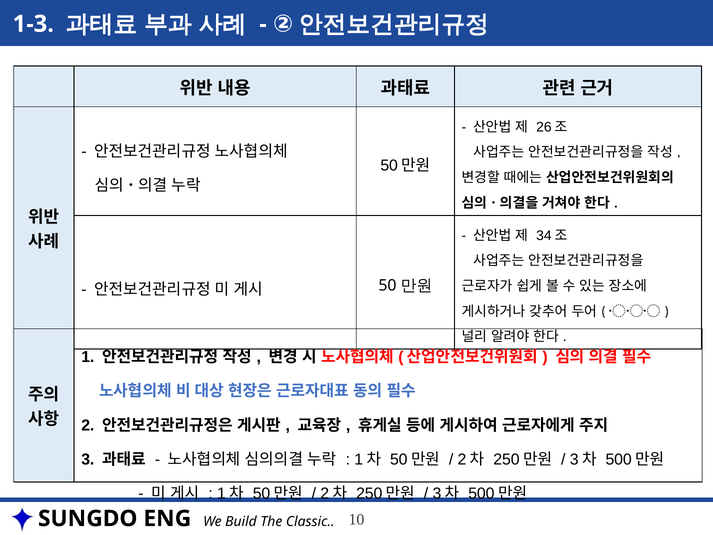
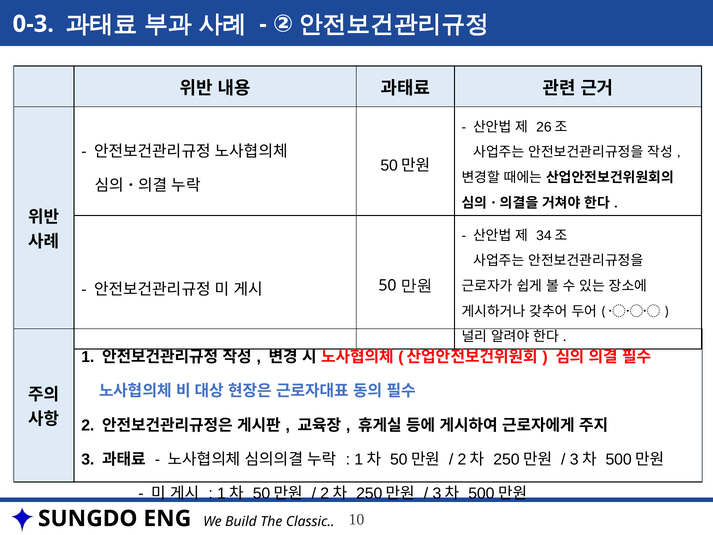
1-3: 1-3 -> 0-3
